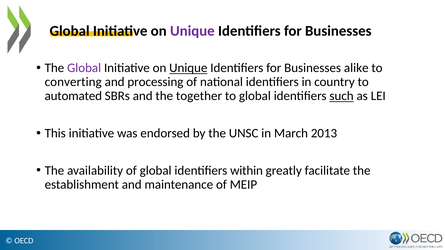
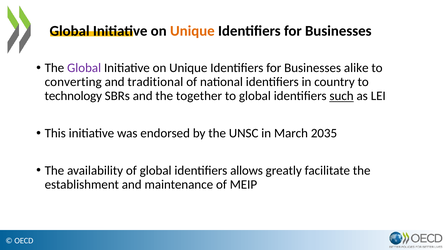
Unique at (192, 31) colour: purple -> orange
Unique at (188, 68) underline: present -> none
processing: processing -> traditional
automated: automated -> technology
2013: 2013 -> 2035
within: within -> allows
